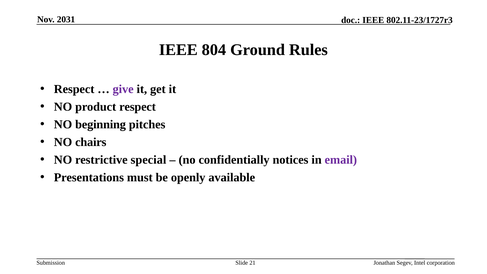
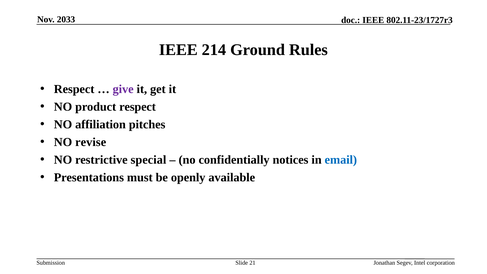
2031: 2031 -> 2033
804: 804 -> 214
beginning: beginning -> affiliation
chairs: chairs -> revise
email colour: purple -> blue
